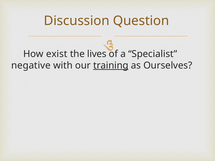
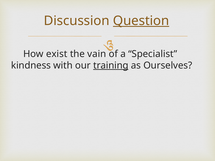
Question underline: none -> present
lives: lives -> vain
negative: negative -> kindness
